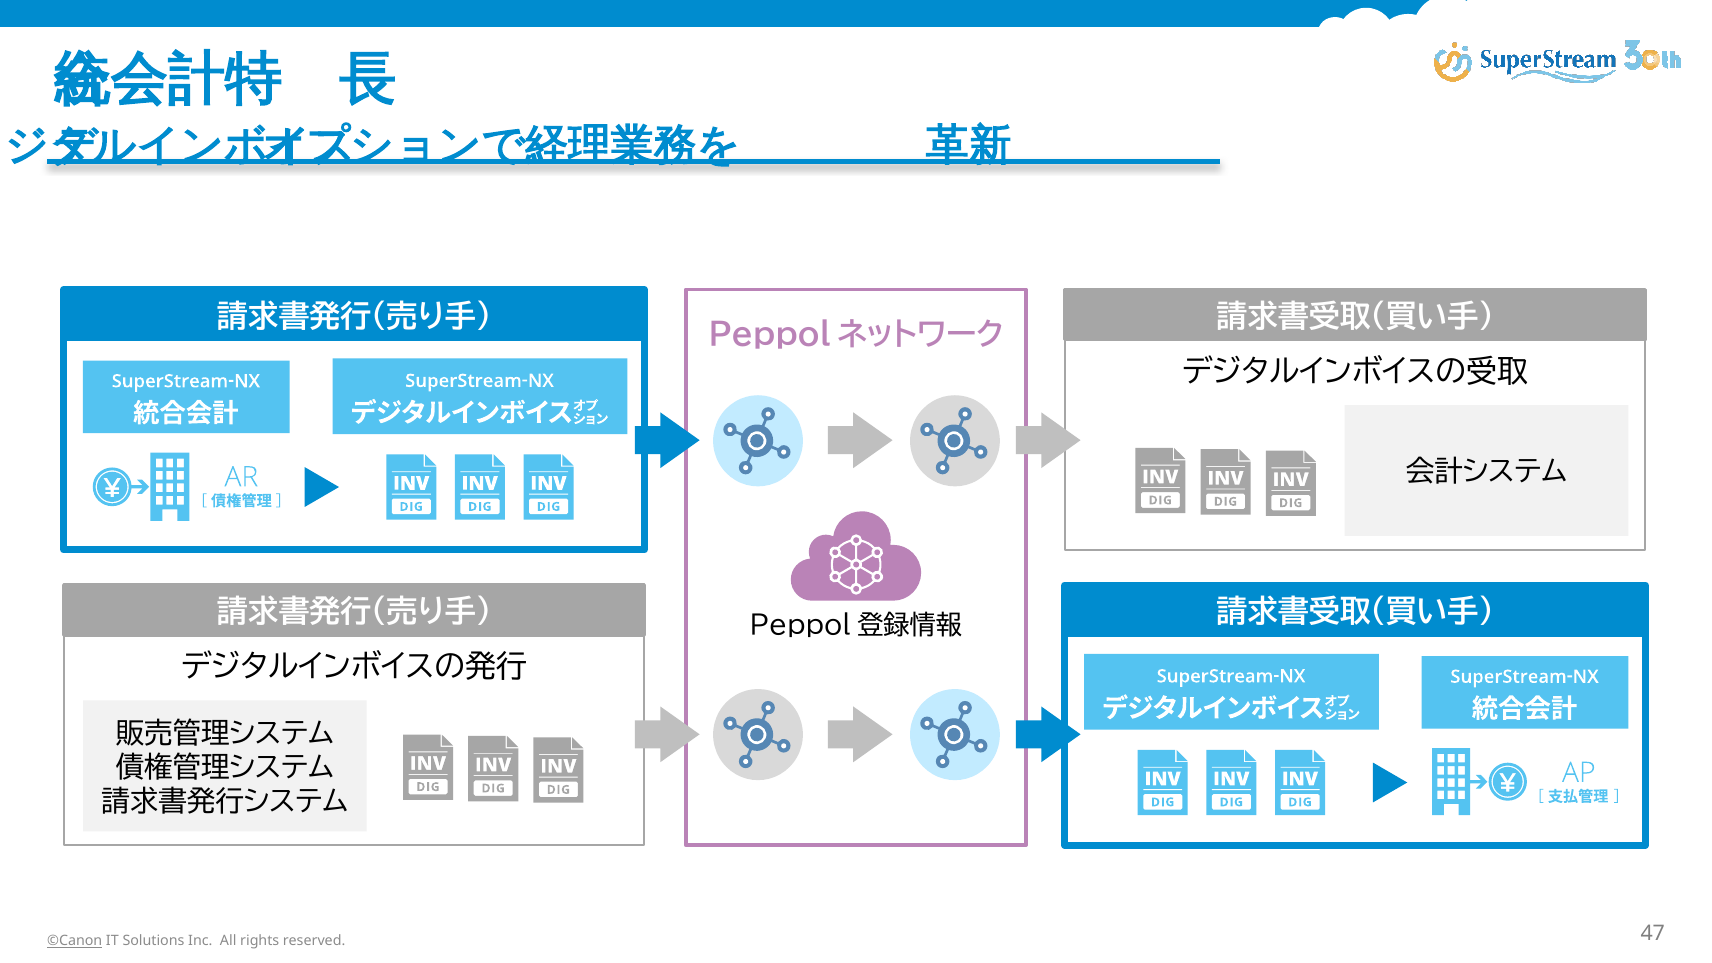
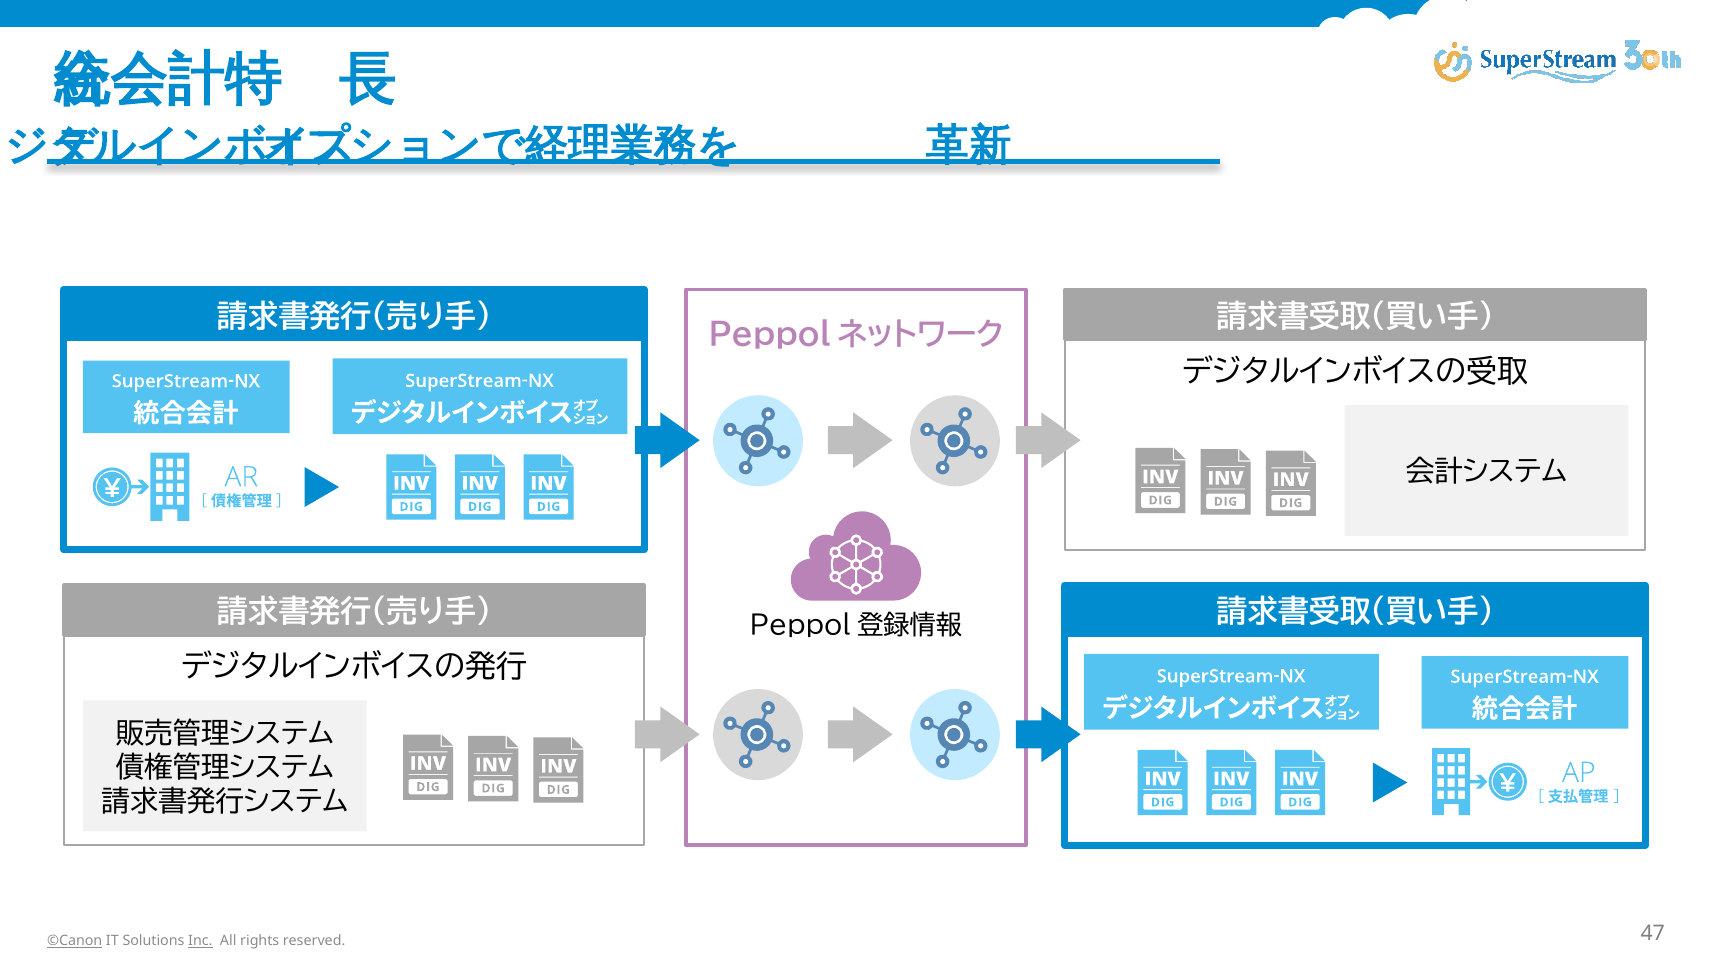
Inc underline: none -> present
